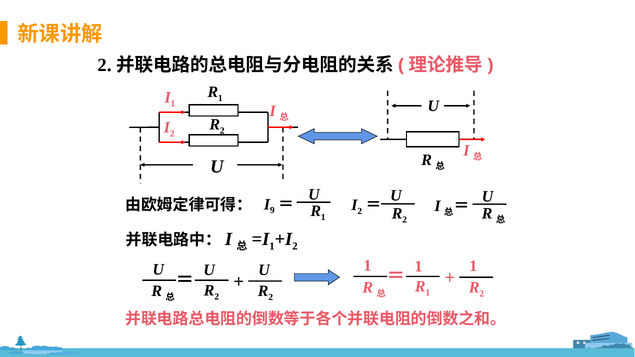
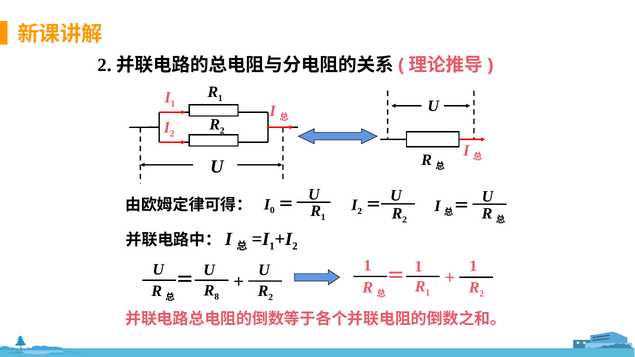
9: 9 -> 0
2 at (217, 297): 2 -> 8
